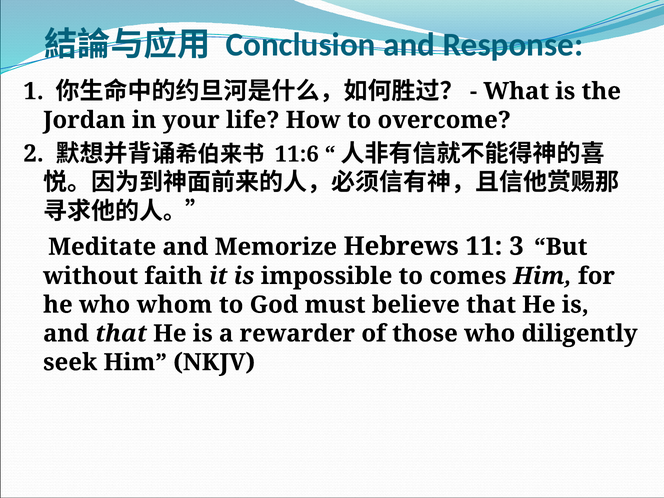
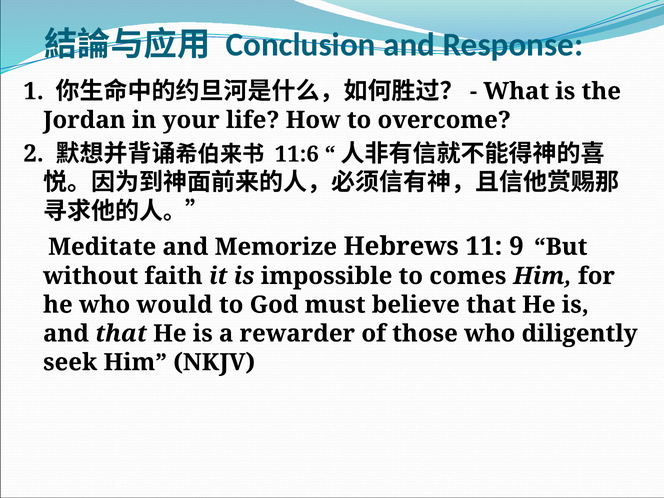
3: 3 -> 9
whom: whom -> would
